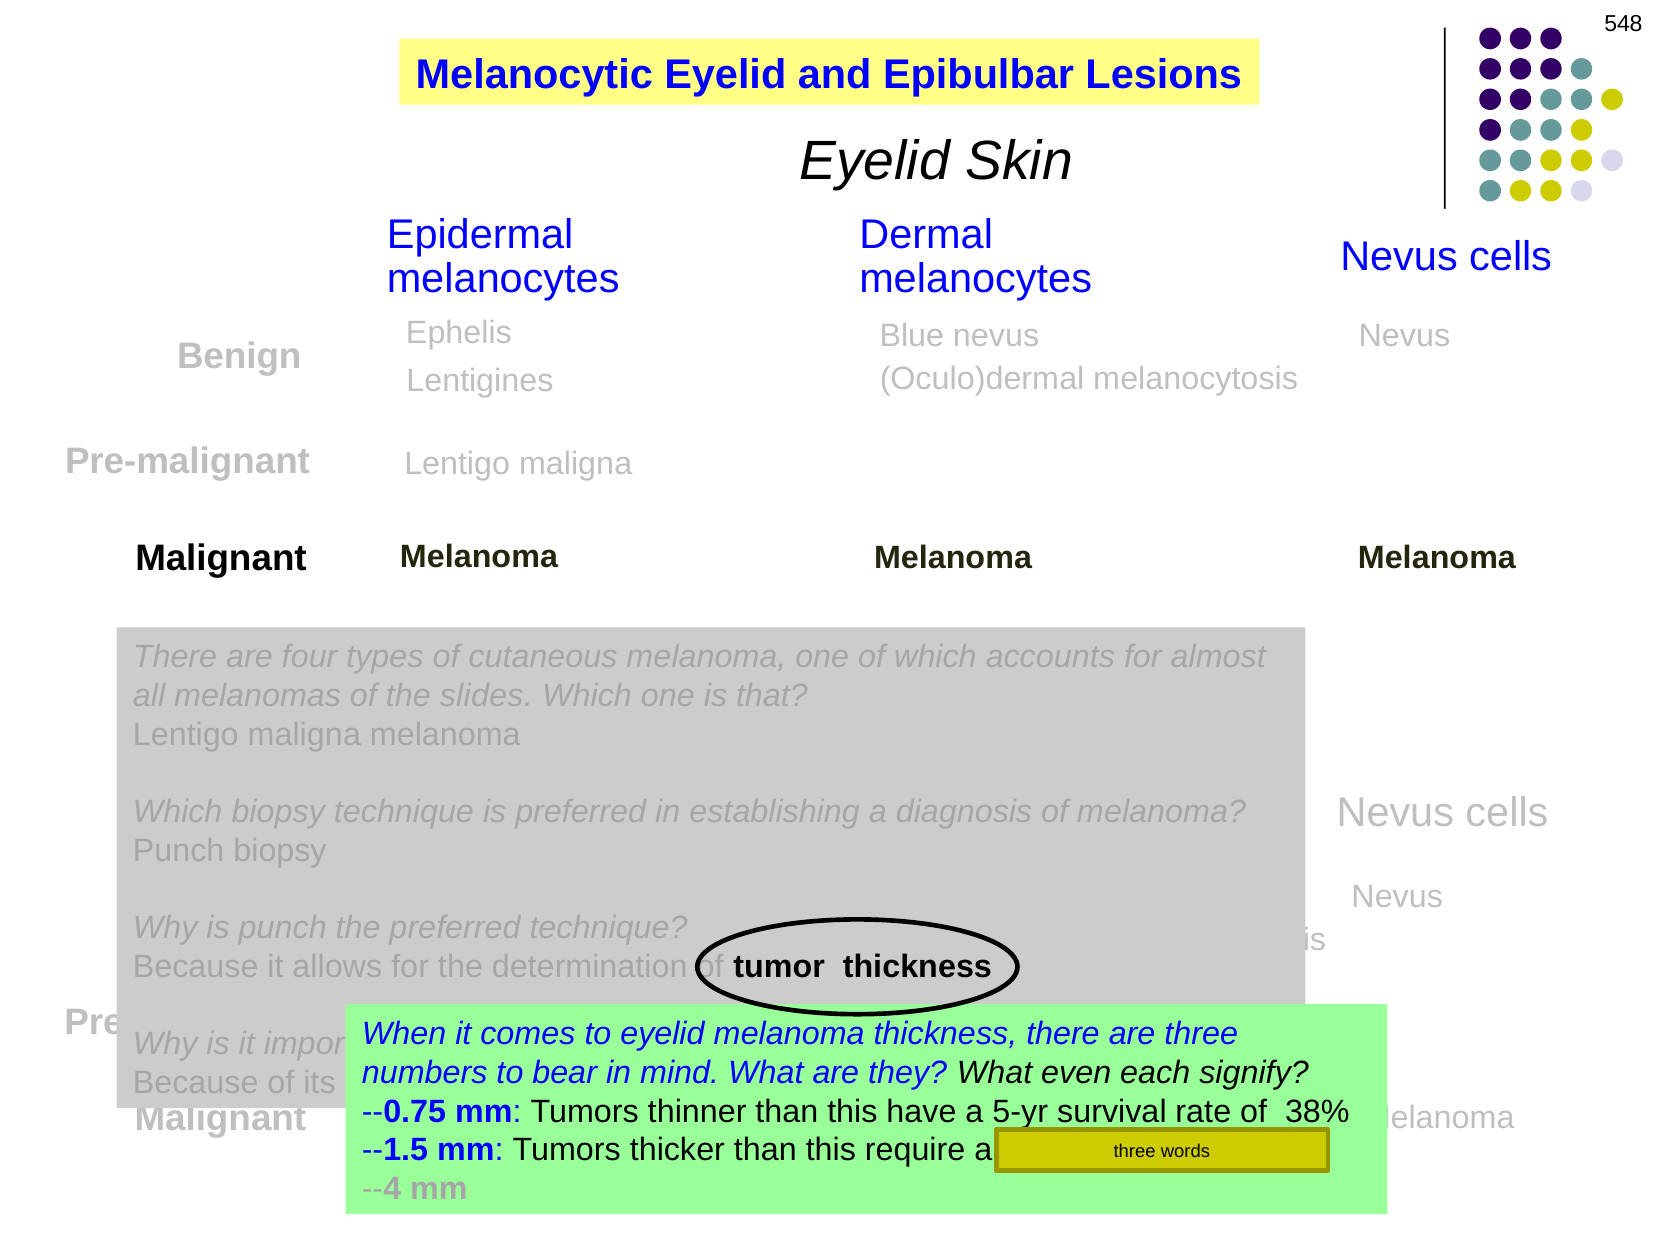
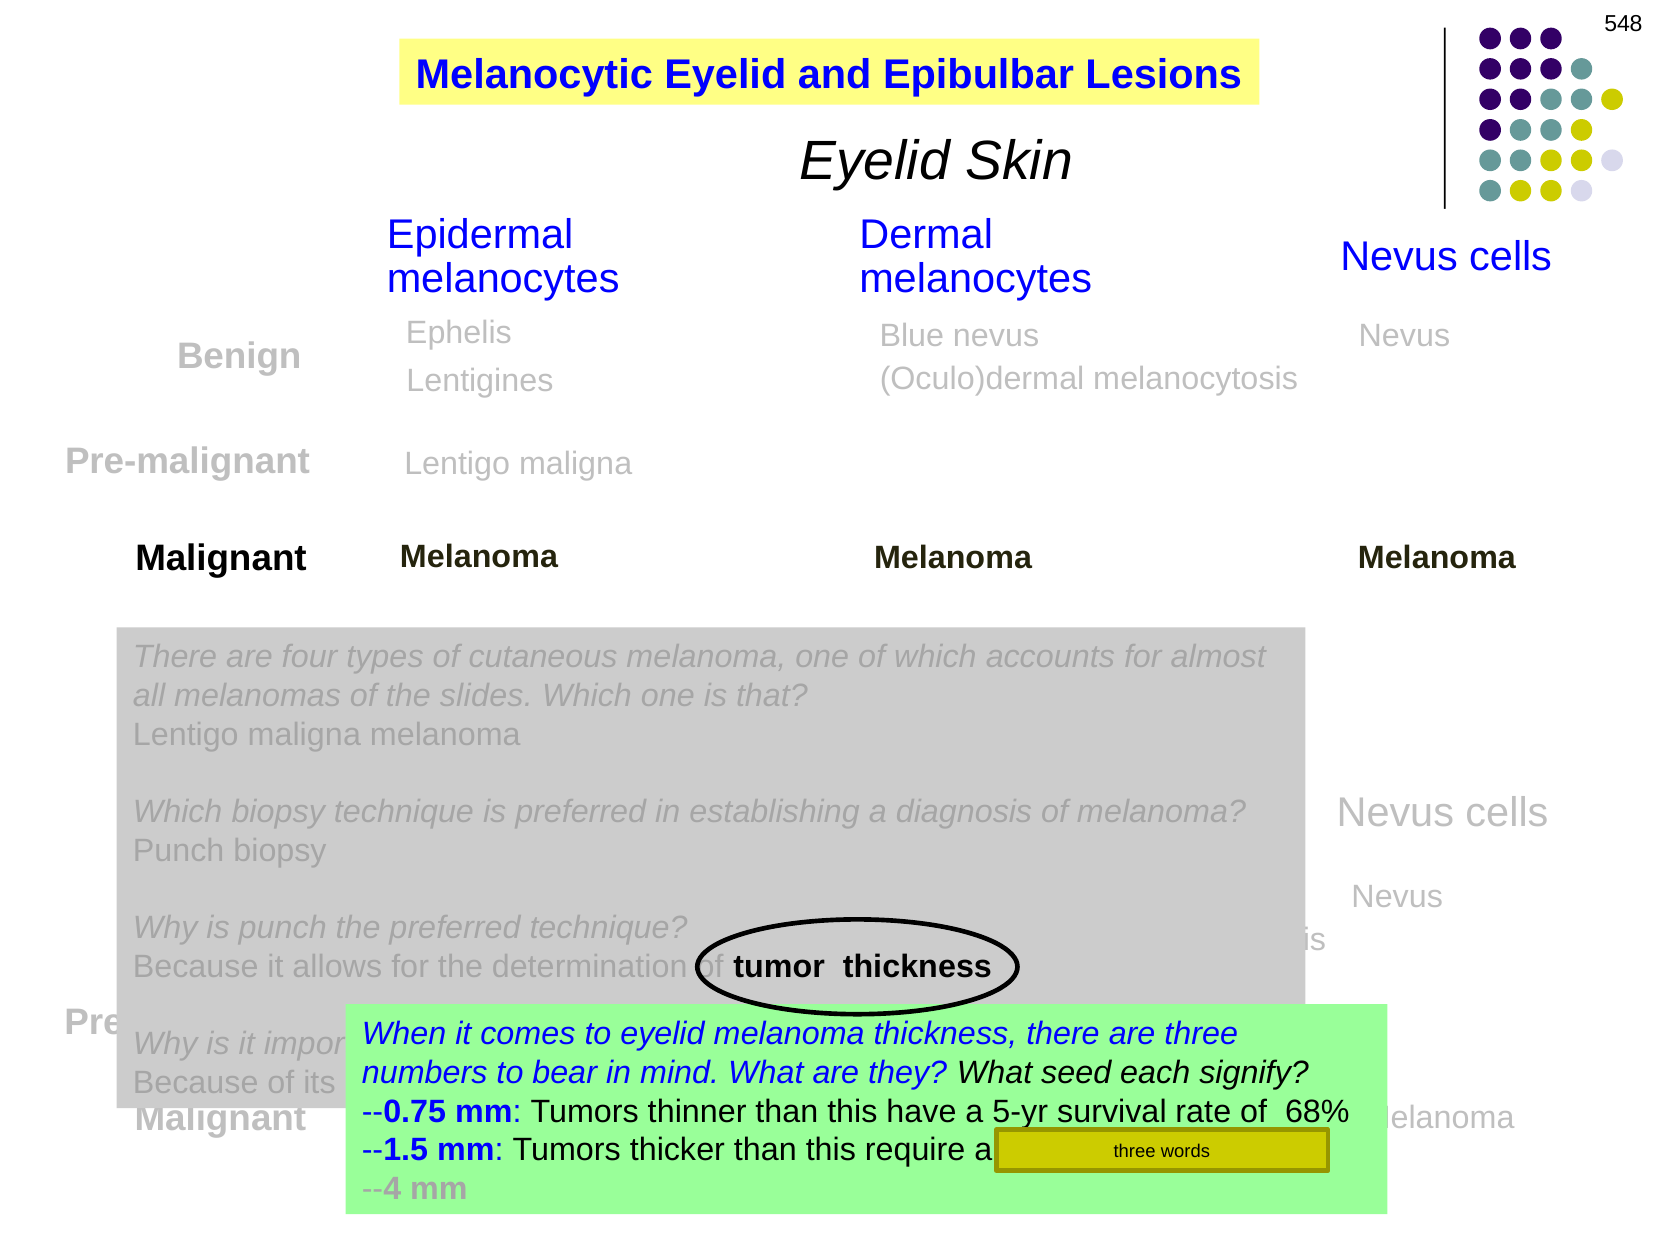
even: even -> seed
38%: 38% -> 68%
